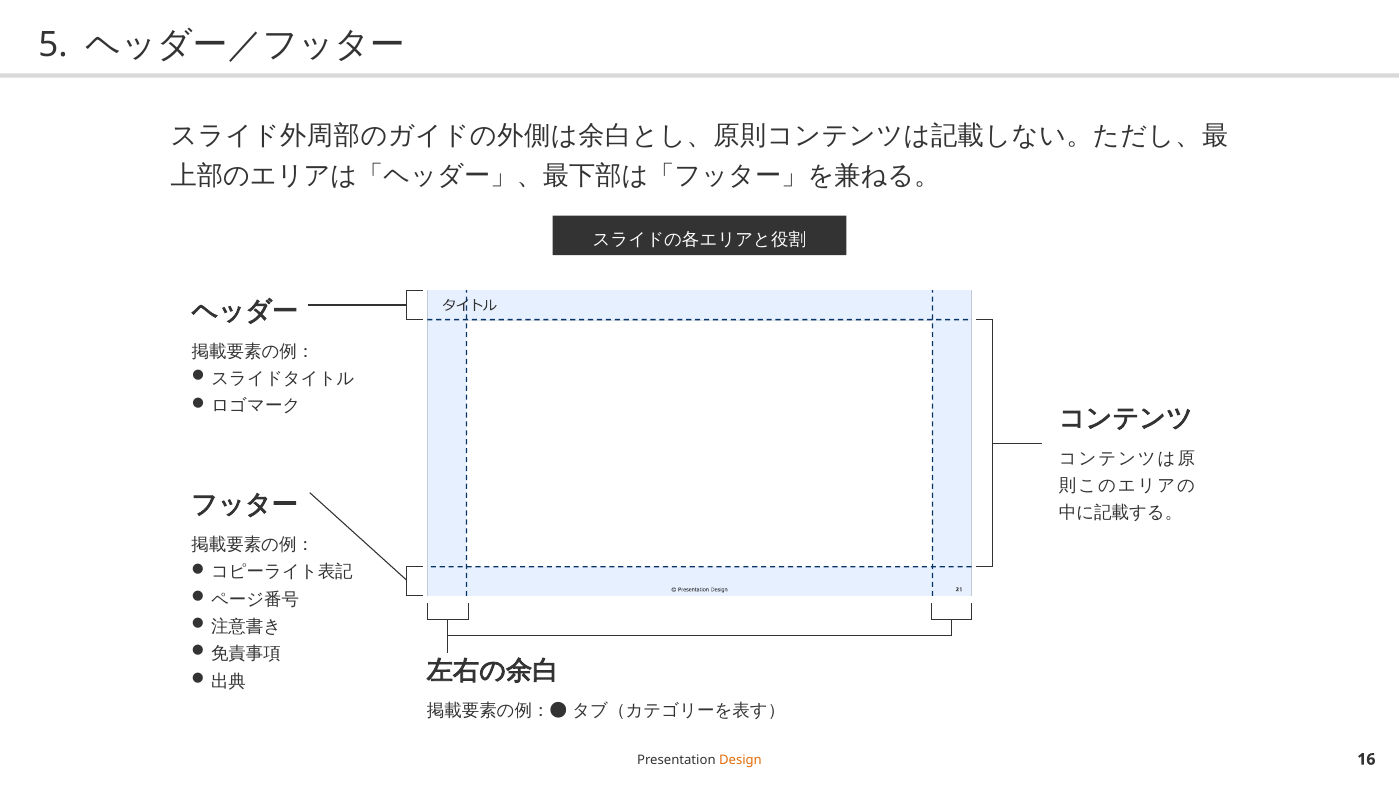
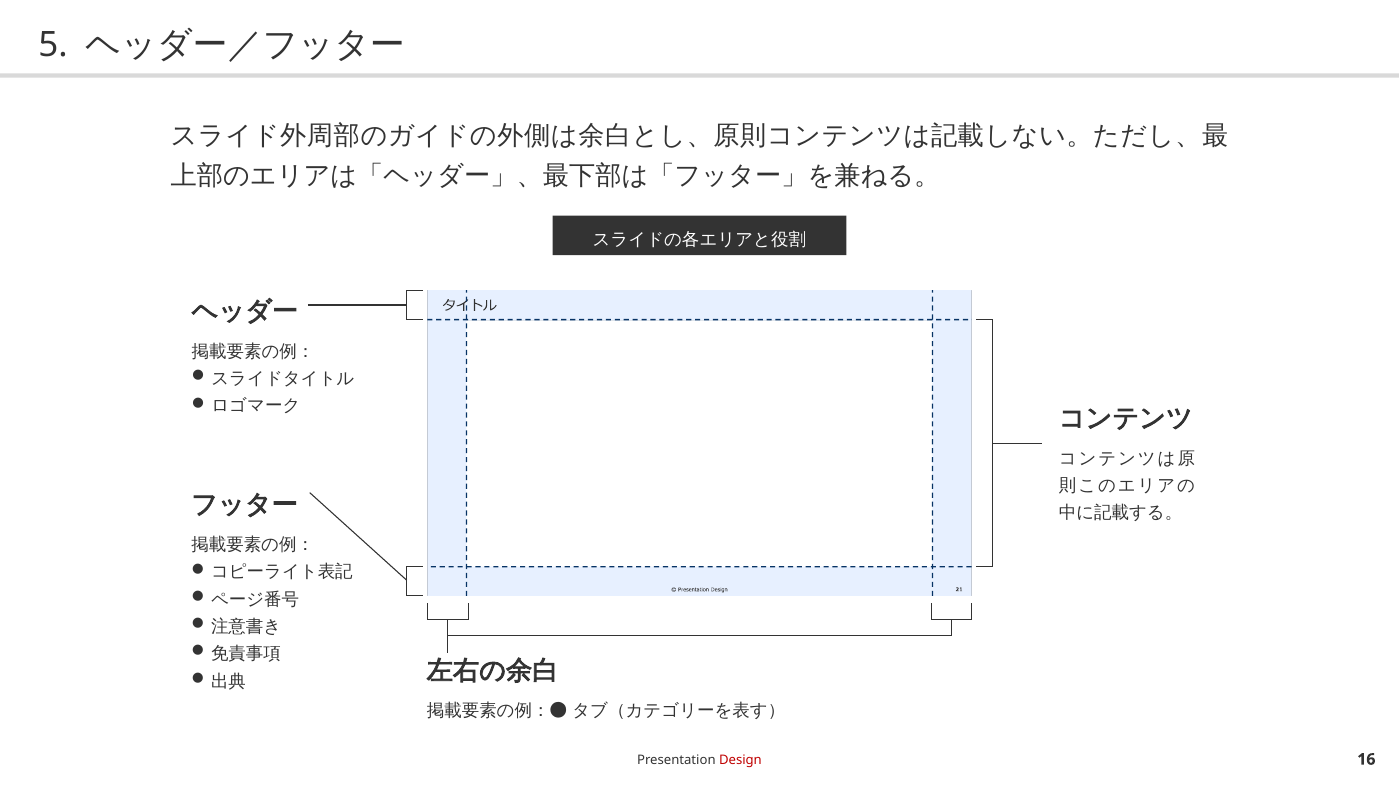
Design colour: orange -> red
